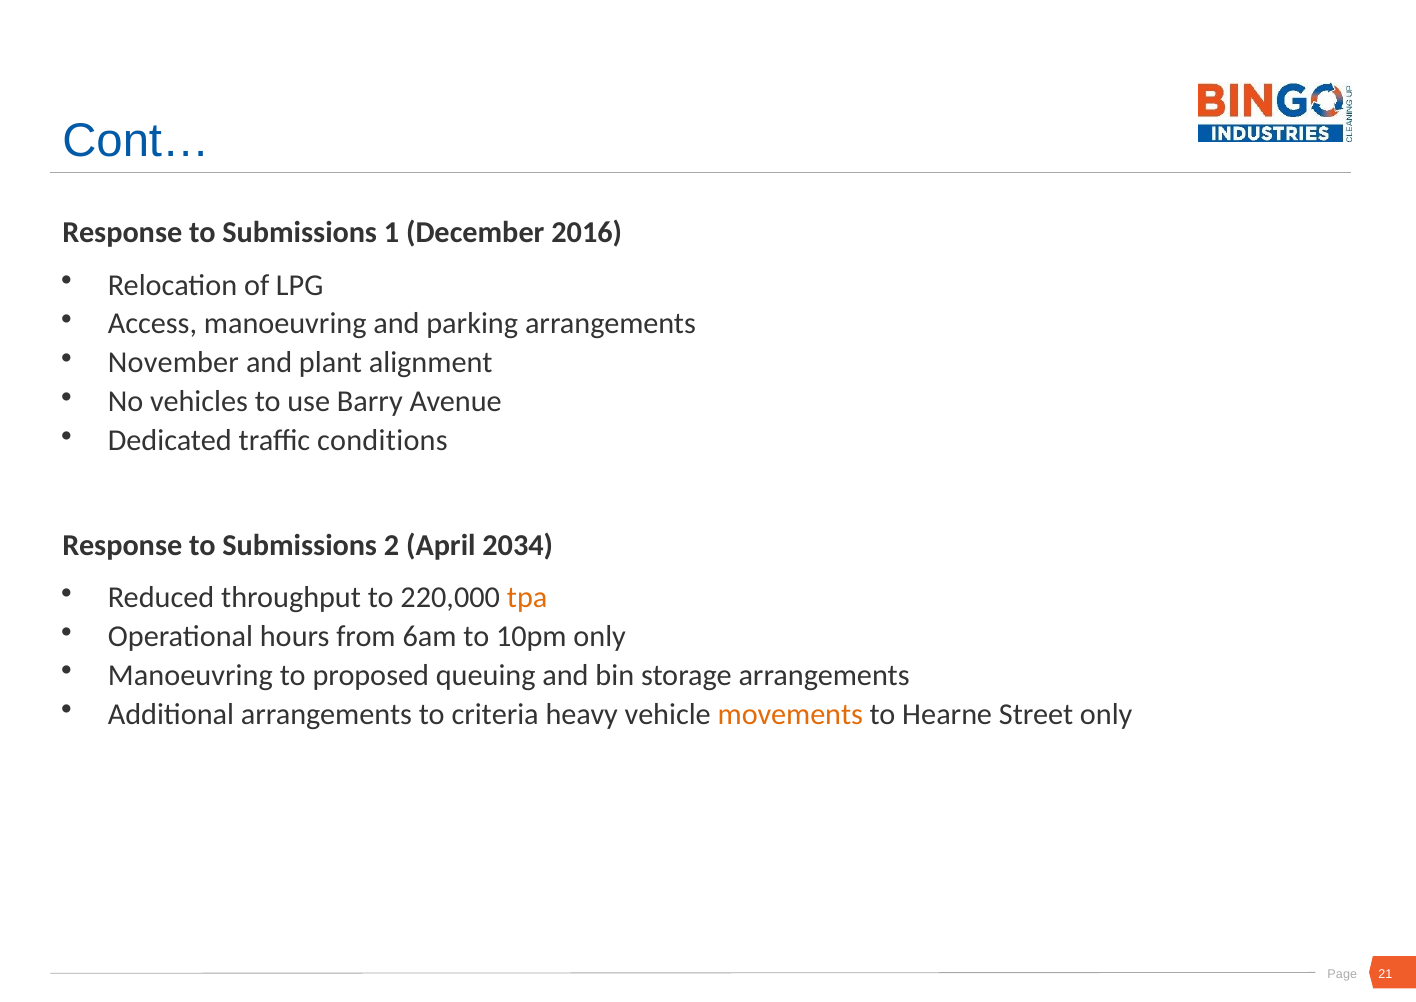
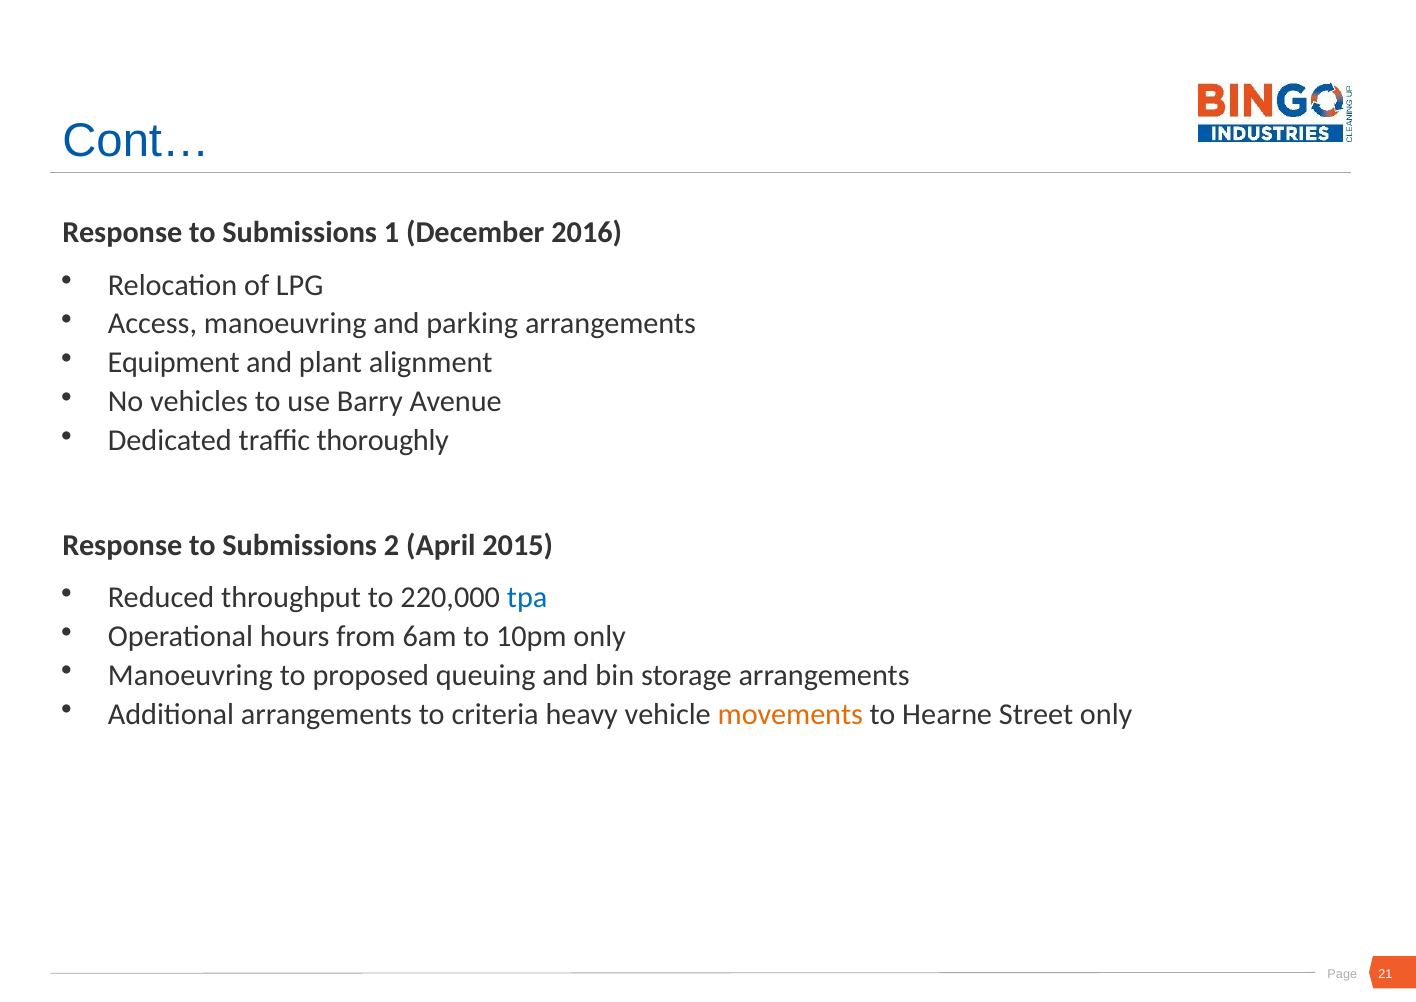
November: November -> Equipment
conditions: conditions -> thoroughly
2034: 2034 -> 2015
tpa colour: orange -> blue
